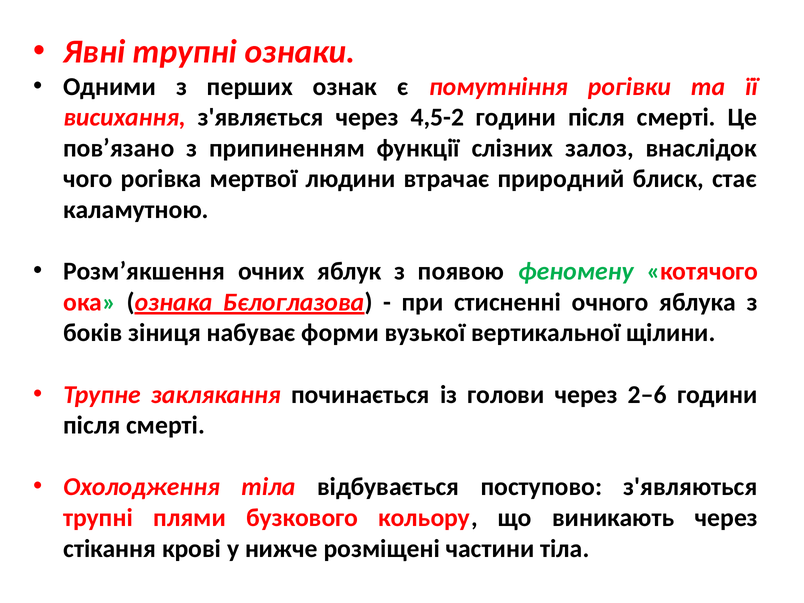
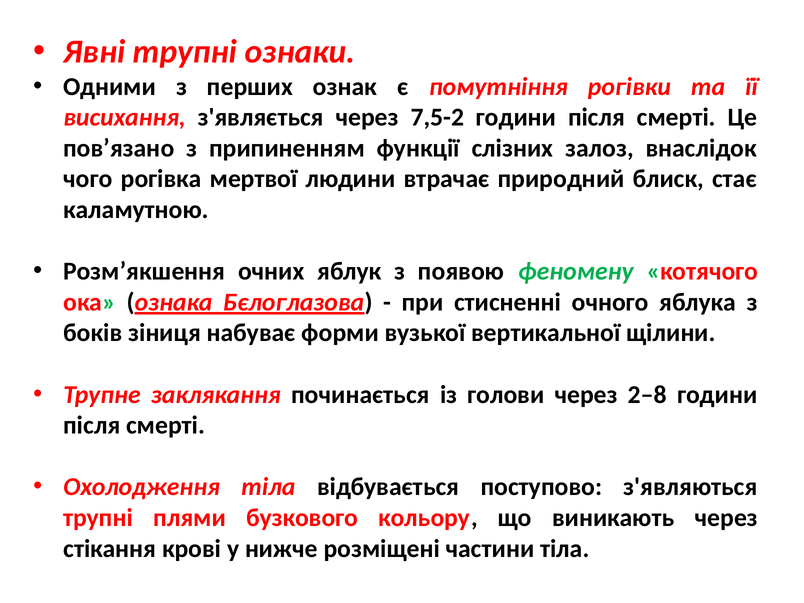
4,5-2: 4,5-2 -> 7,5-2
2‒6: 2‒6 -> 2‒8
